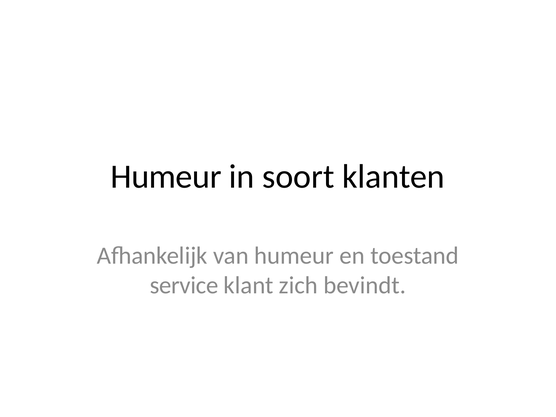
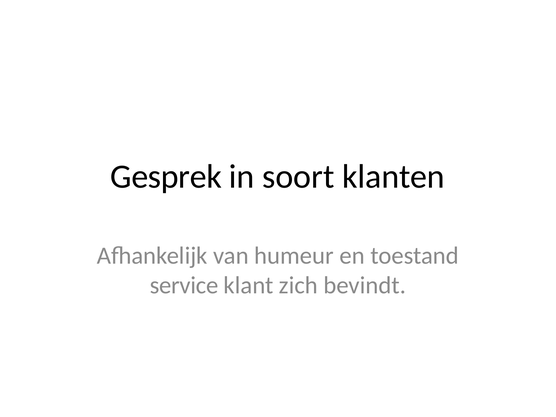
Humeur at (166, 177): Humeur -> Gesprek
